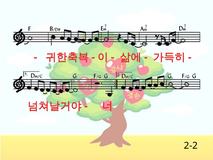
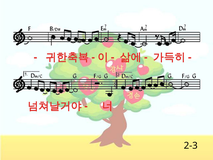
2-2: 2-2 -> 2-3
